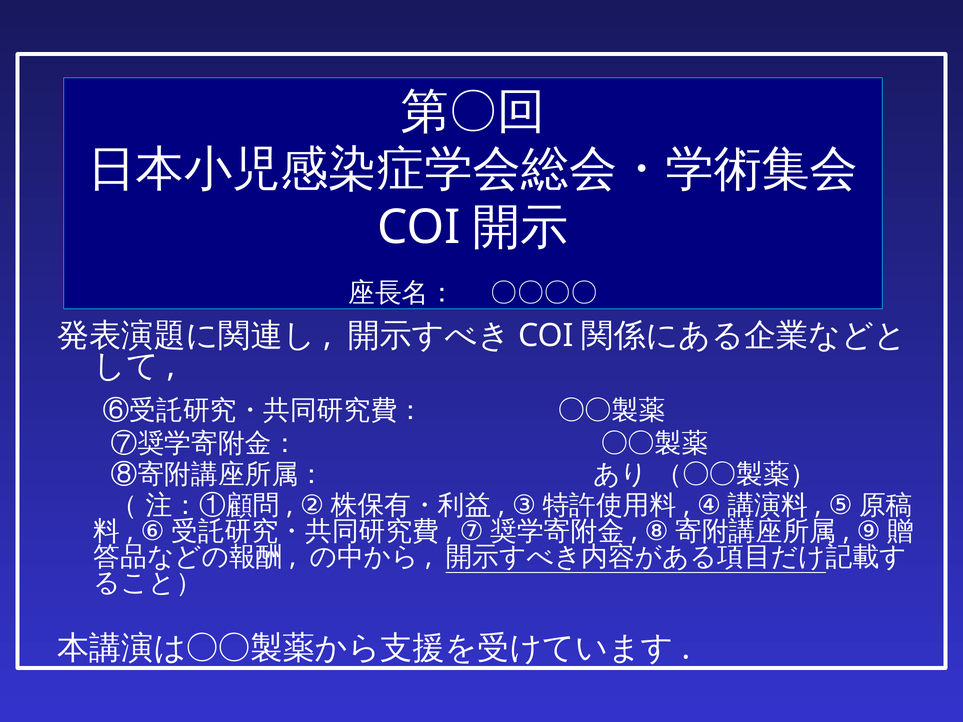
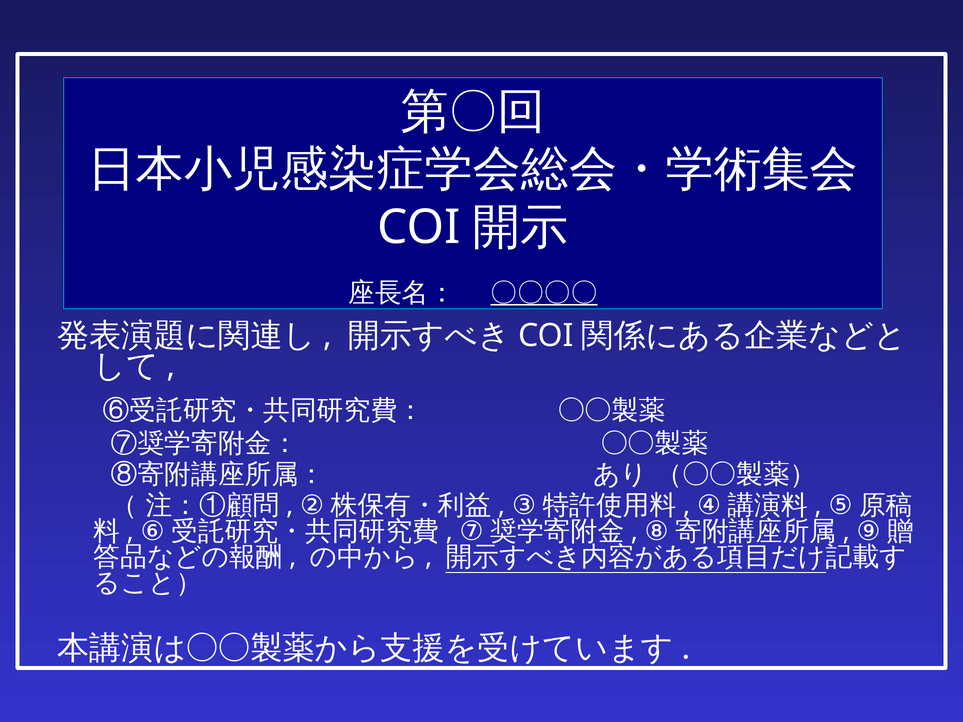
〇〇〇〇 underline: none -> present
